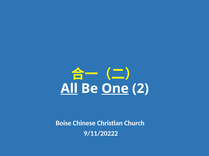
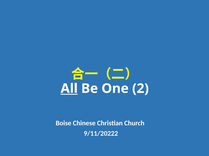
One underline: present -> none
